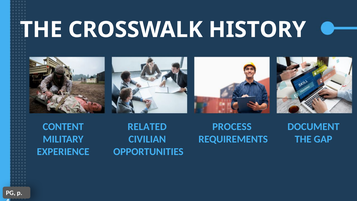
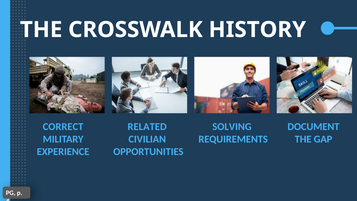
CONTENT: CONTENT -> CORRECT
PROCESS: PROCESS -> SOLVING
